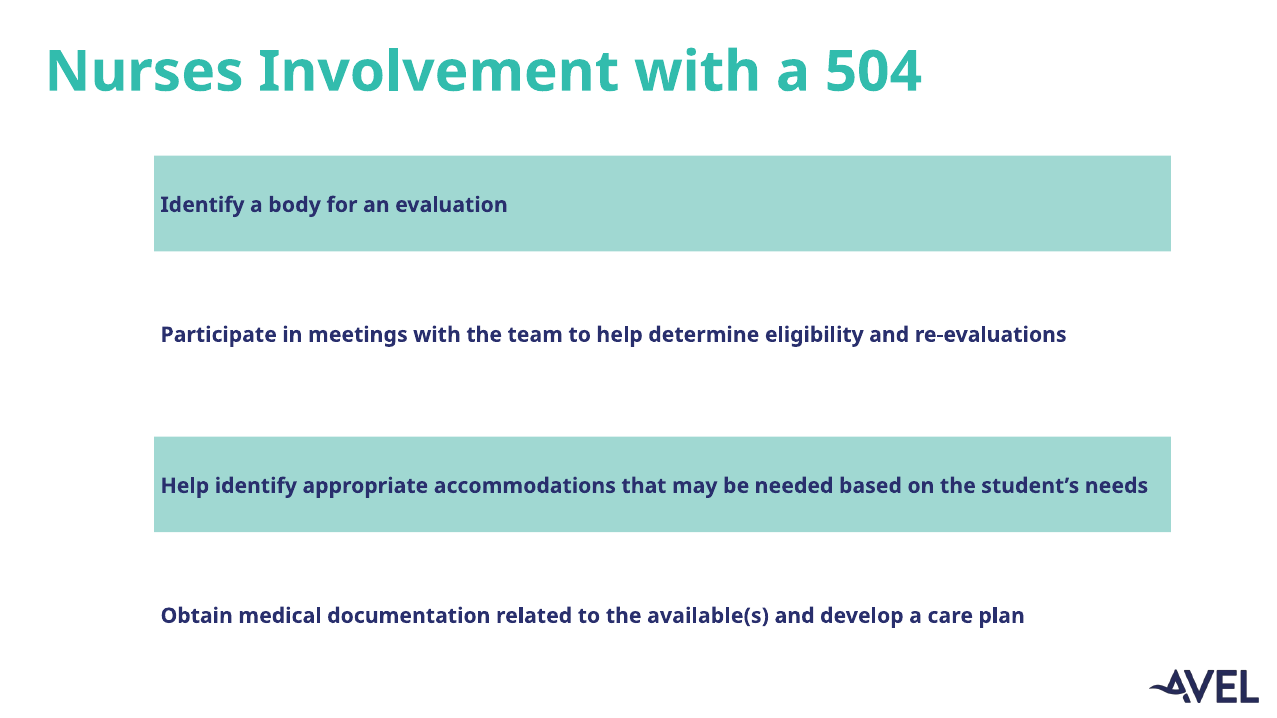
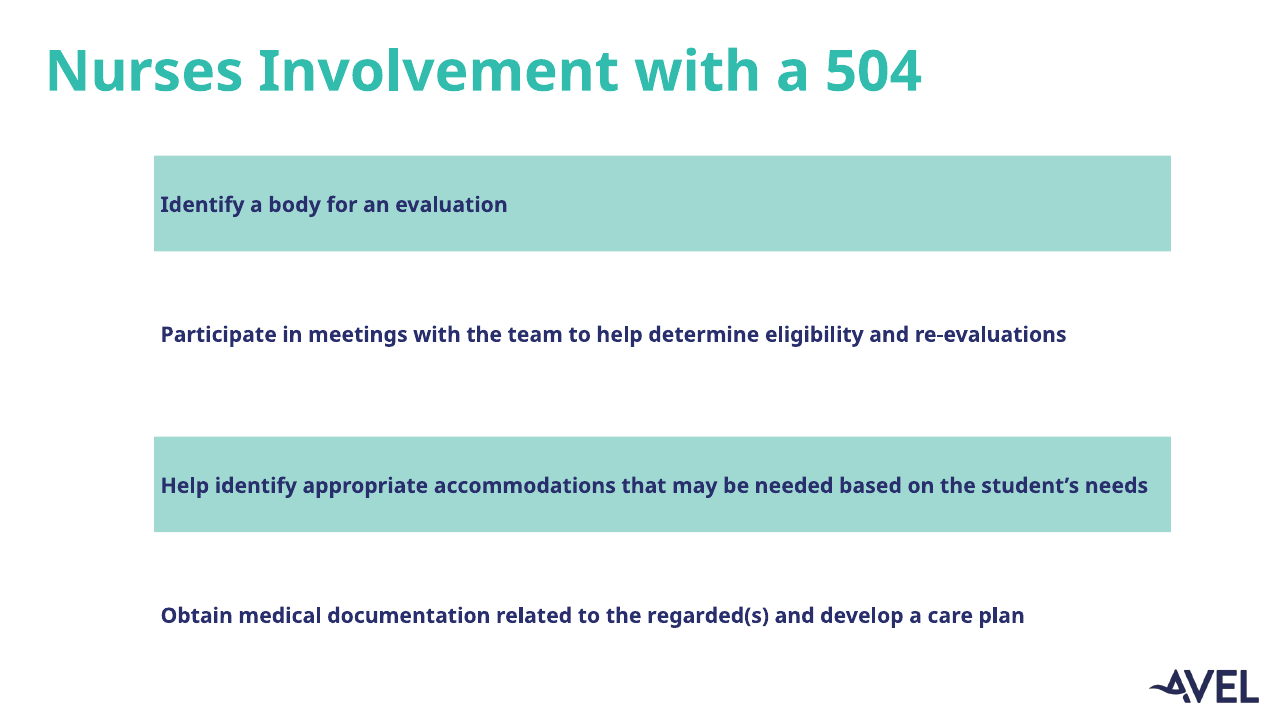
available(s: available(s -> regarded(s
